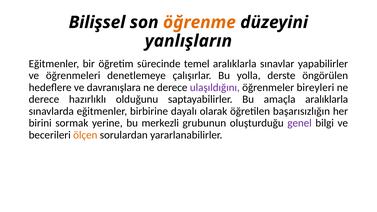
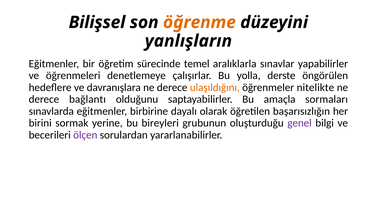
ulaşıldığını colour: purple -> orange
bireyleri: bireyleri -> nitelikte
hazırlıklı: hazırlıklı -> bağlantı
amaçla aralıklarla: aralıklarla -> sormaları
merkezli: merkezli -> bireyleri
ölçen colour: orange -> purple
